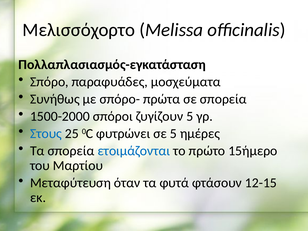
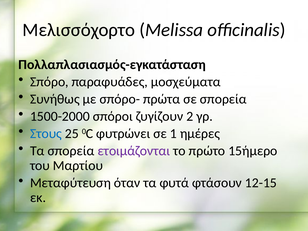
ζυγίζουν 5: 5 -> 2
σε 5: 5 -> 1
ετοιμάζονται colour: blue -> purple
